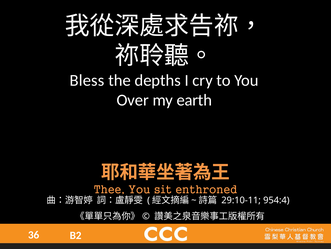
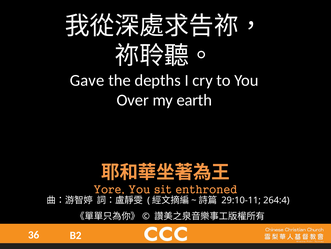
Bless: Bless -> Gave
Thee: Thee -> Yore
954:4: 954:4 -> 264:4
